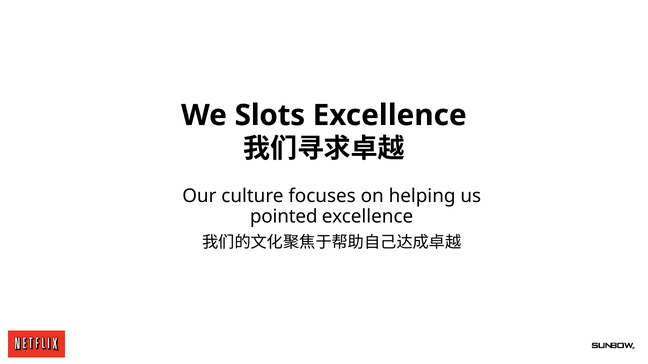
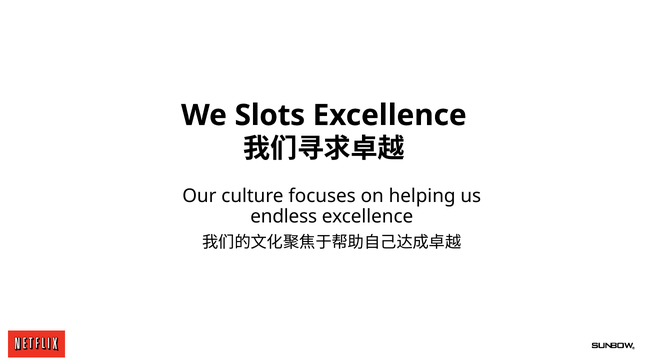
pointed: pointed -> endless
